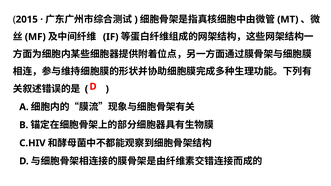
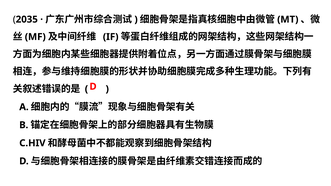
2015: 2015 -> 2035
